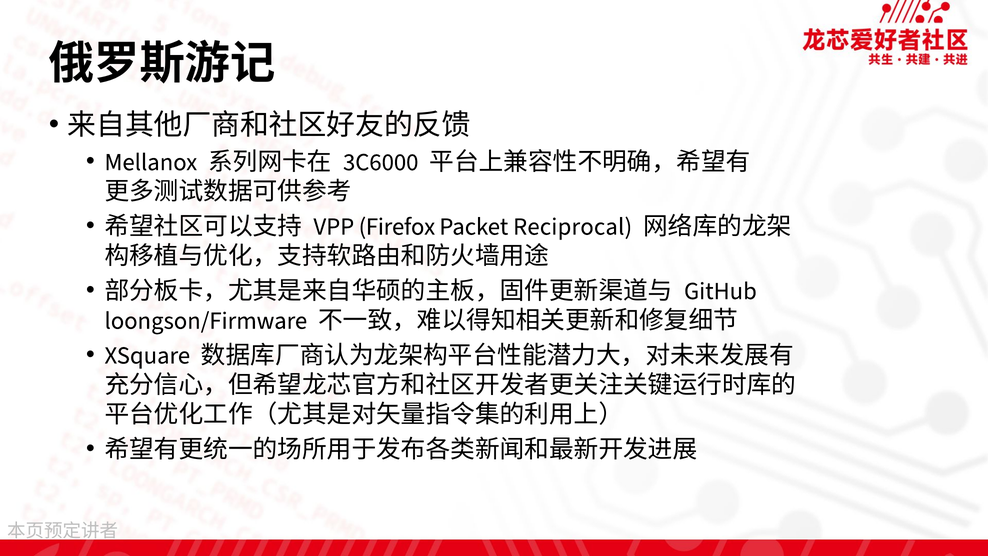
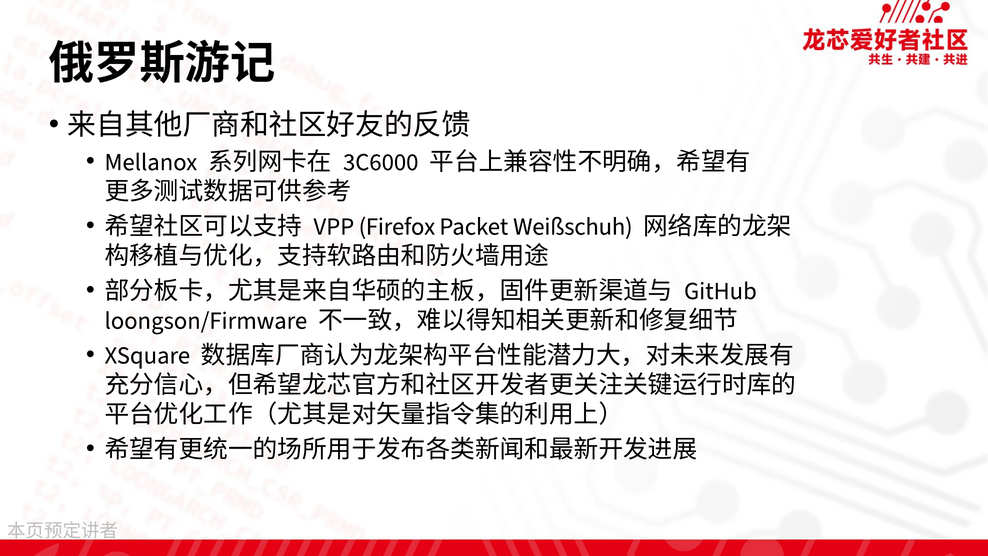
Reciprocal: Reciprocal -> Weißschuh
